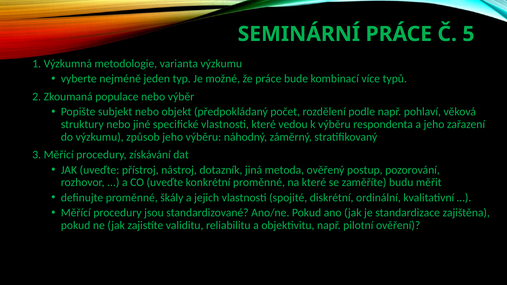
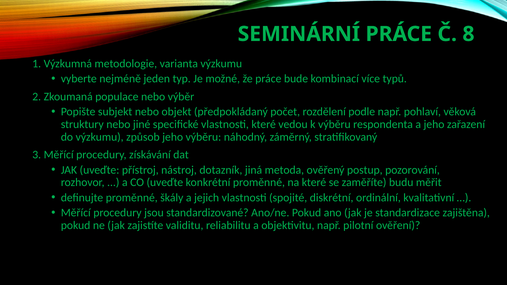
5: 5 -> 8
